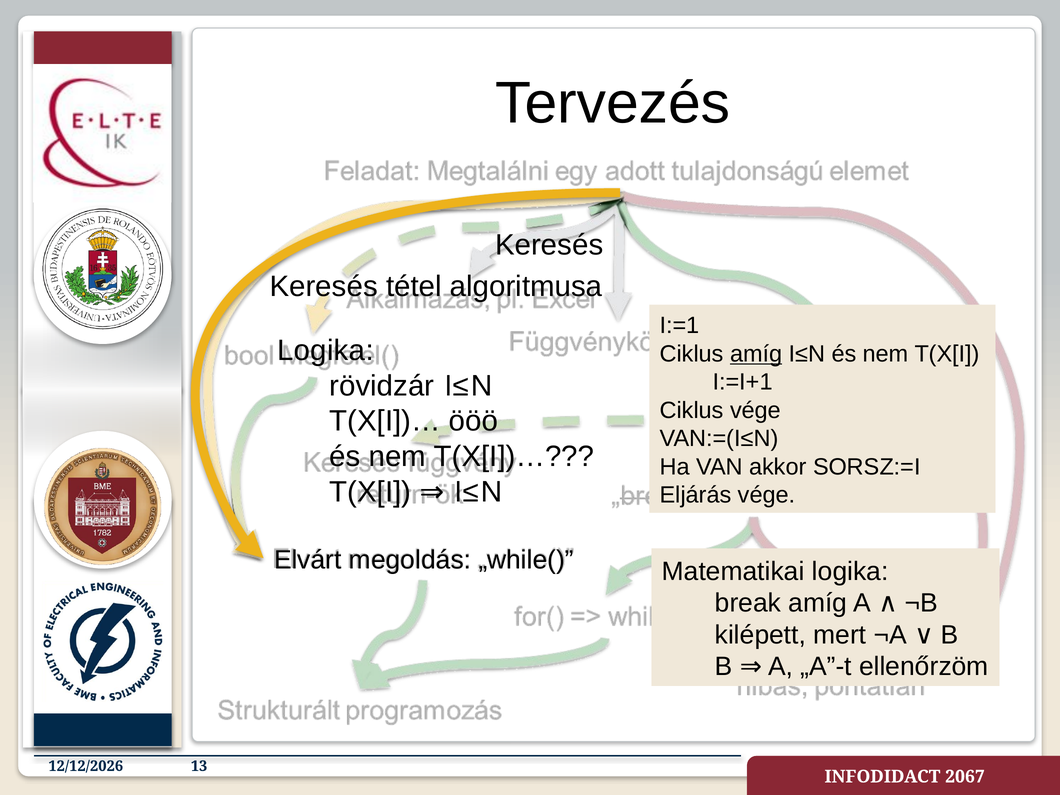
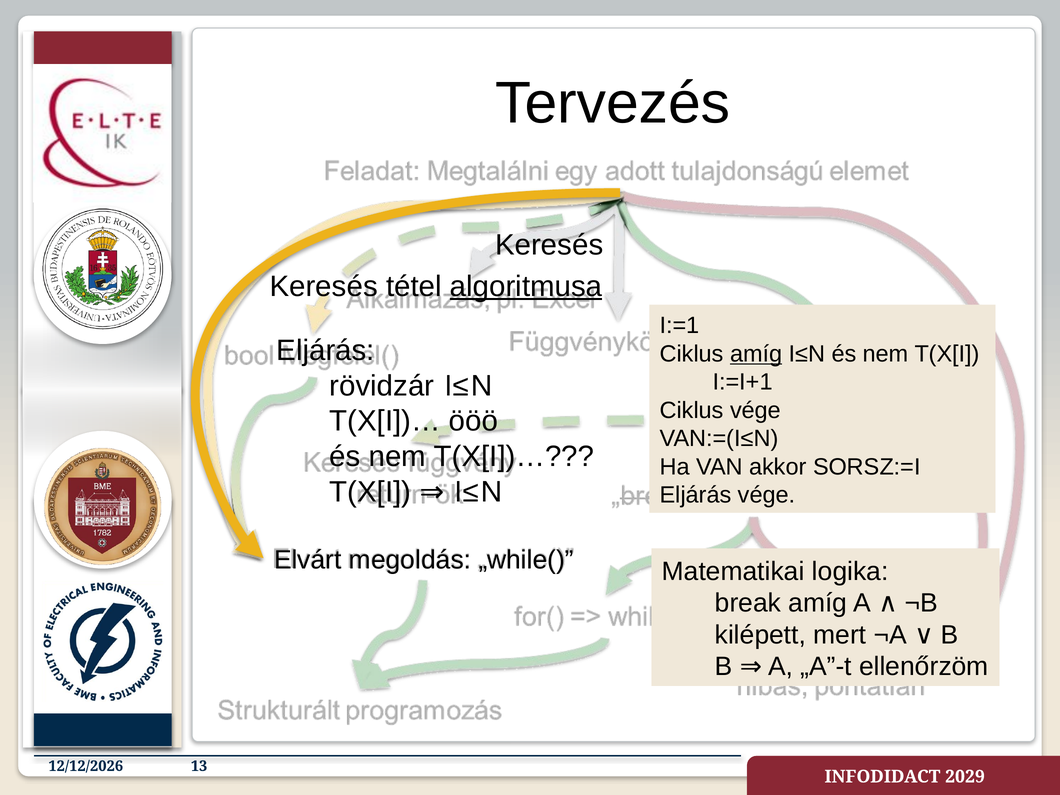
algoritmusa underline: none -> present
Logika at (325, 351): Logika -> Eljárás
2067: 2067 -> 2029
